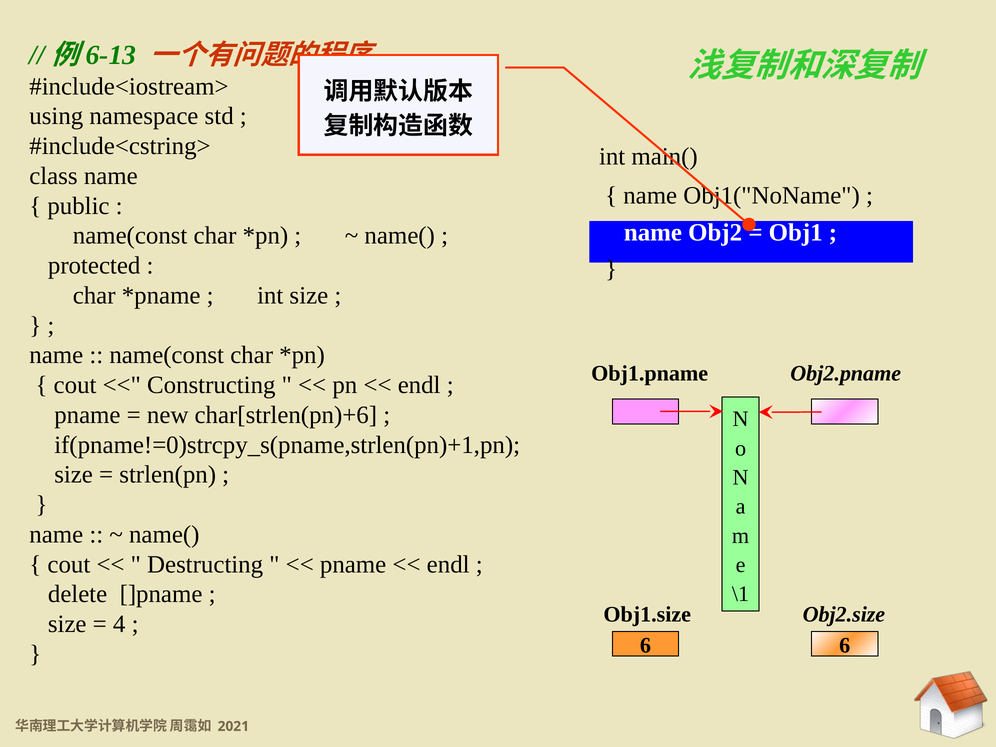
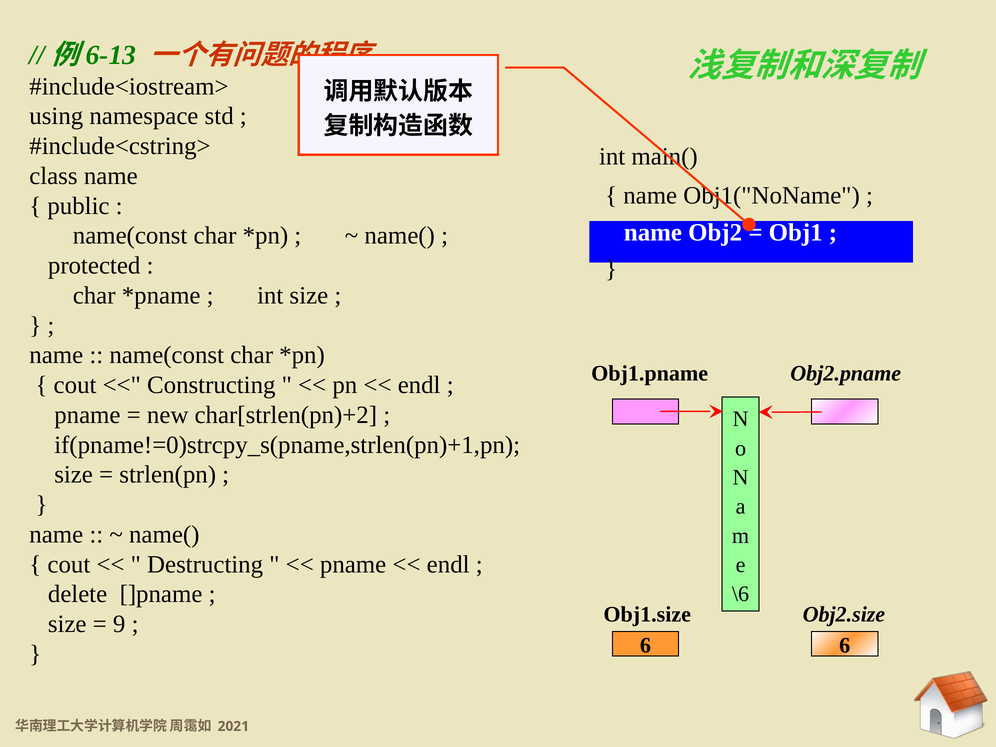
char[strlen(pn)+6: char[strlen(pn)+6 -> char[strlen(pn)+2
\1: \1 -> \6
4: 4 -> 9
